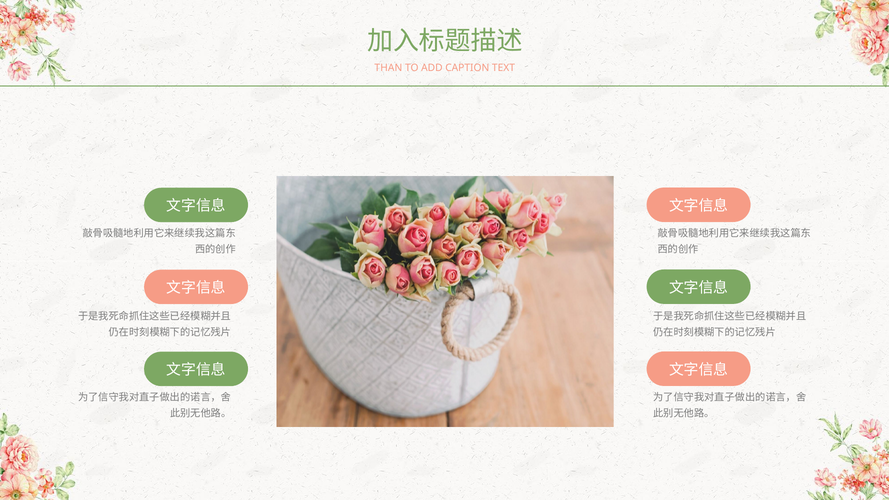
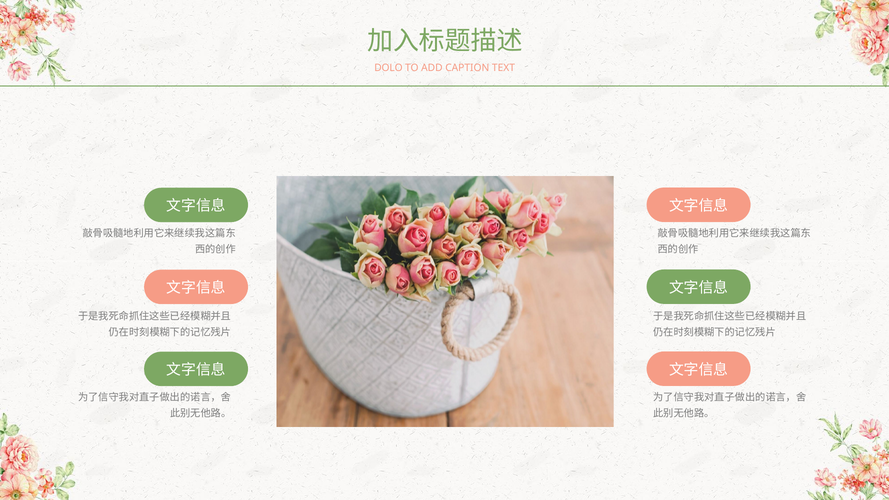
THAN: THAN -> DOLO
